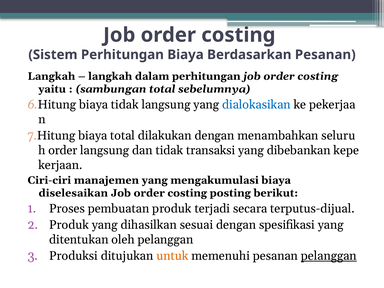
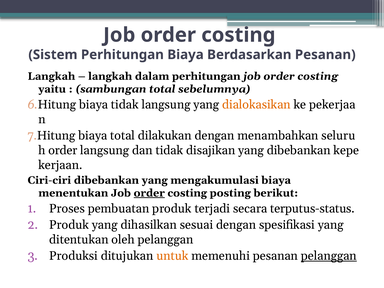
dialokasikan colour: blue -> orange
transaksi: transaksi -> disajikan
Ciri-ciri manajemen: manajemen -> dibebankan
diselesaikan: diselesaikan -> menentukan
order at (149, 193) underline: none -> present
terputus-dijual: terputus-dijual -> terputus-status
